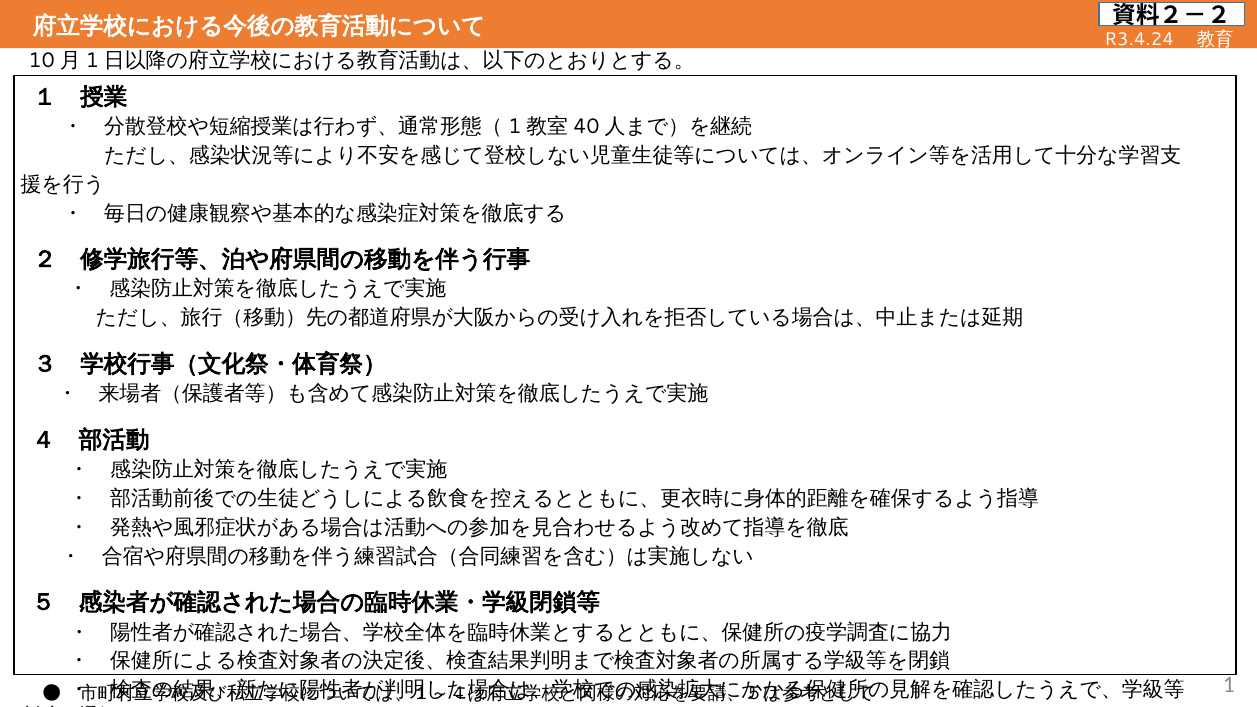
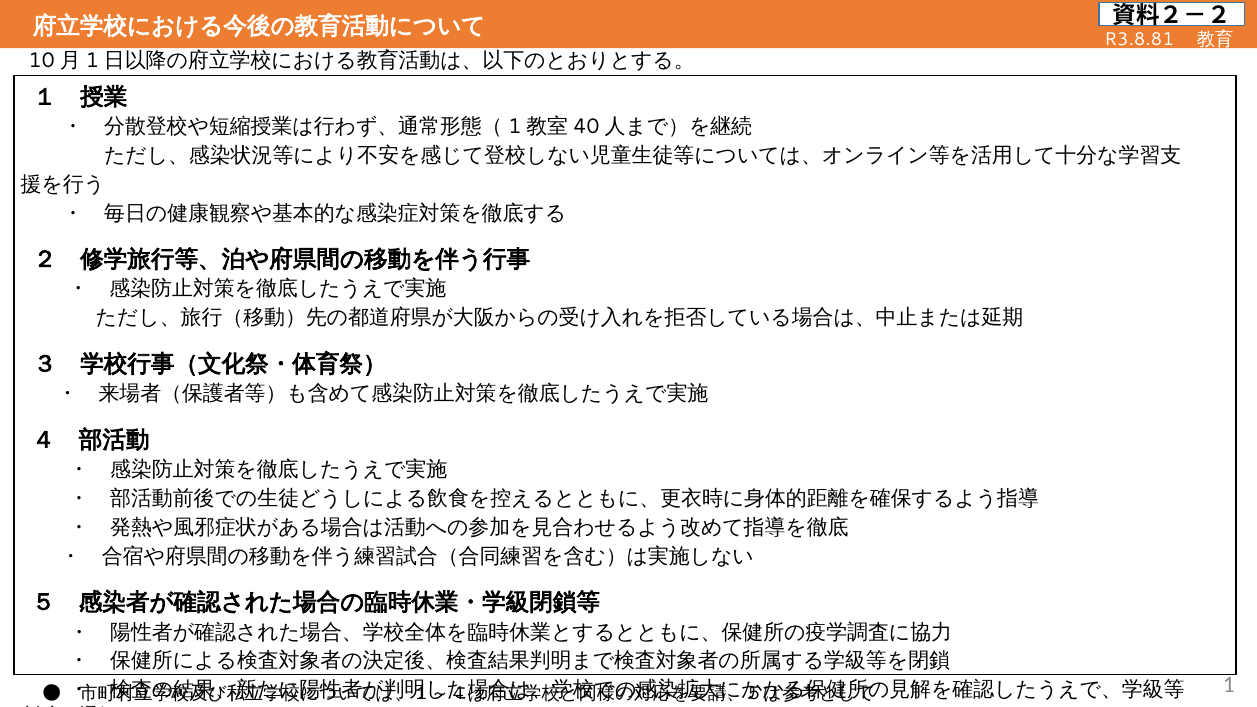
R3.4.24: R3.4.24 -> R3.8.81
